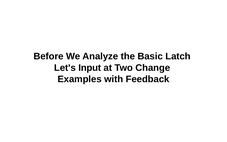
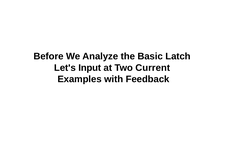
Change: Change -> Current
